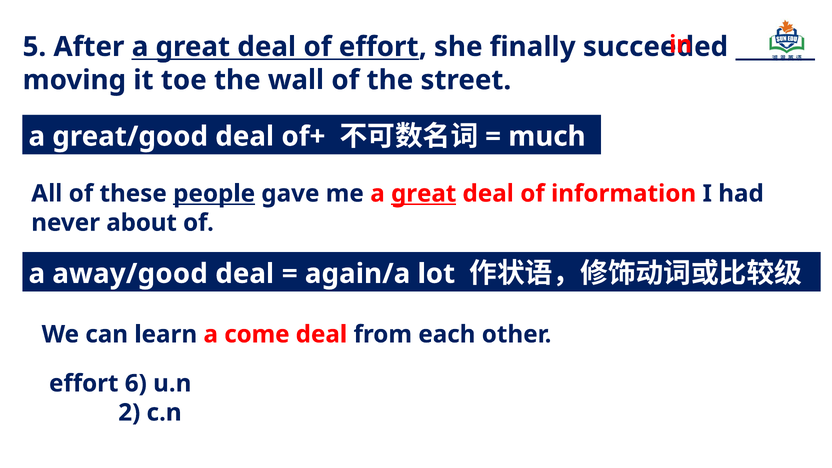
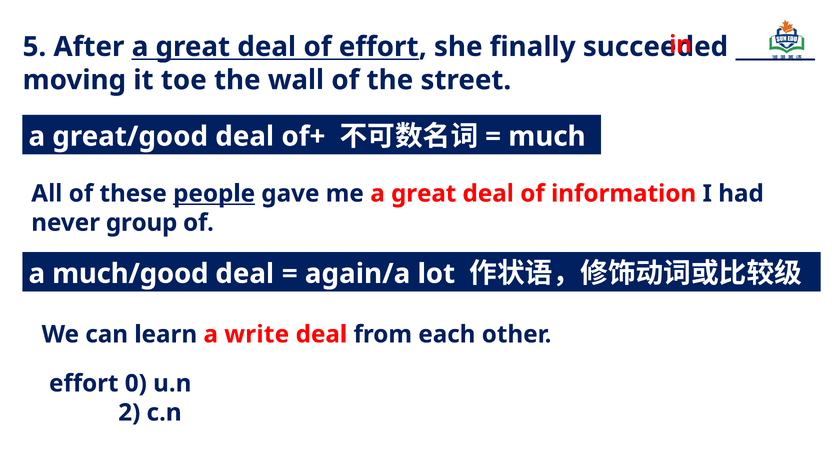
great at (424, 194) underline: present -> none
about: about -> group
away/good: away/good -> much/good
come: come -> write
6: 6 -> 0
